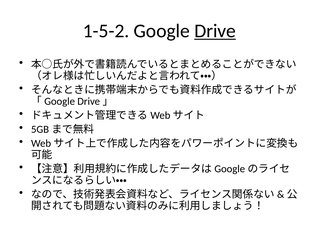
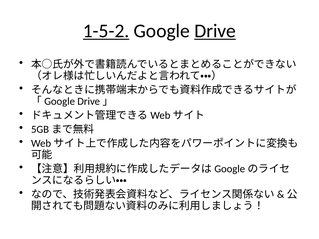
1-5-2 underline: none -> present
